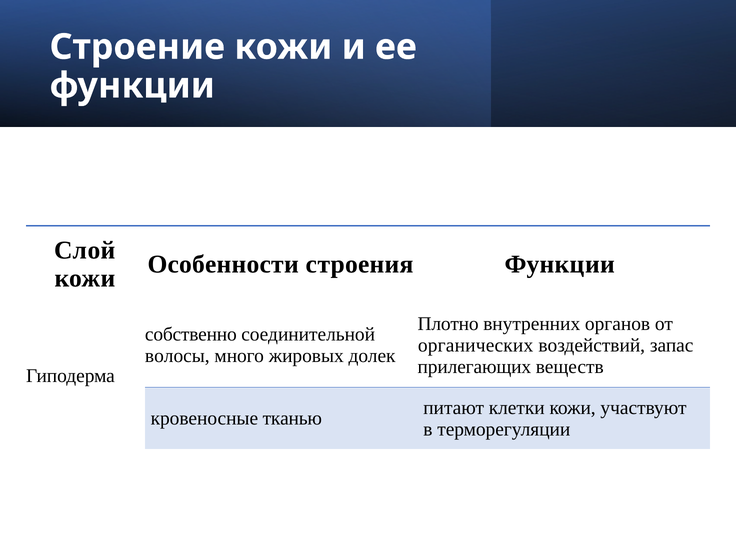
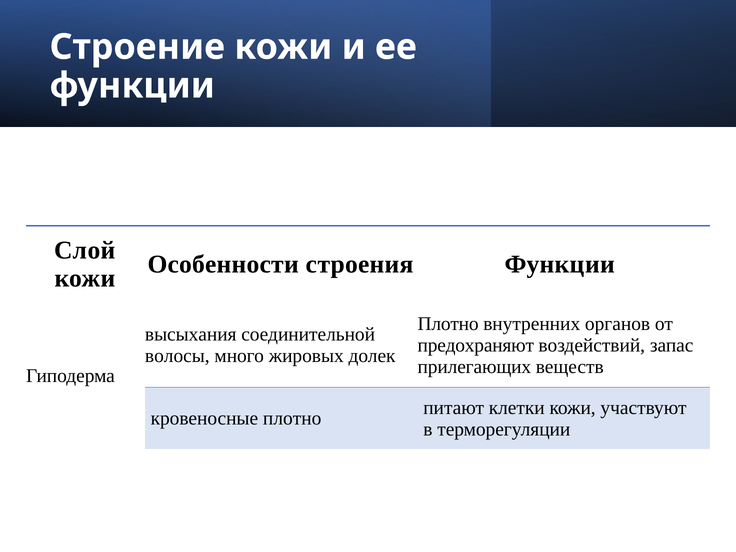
собственно: собственно -> высыхания
органических: органических -> предохраняют
кровеносные тканью: тканью -> плотно
